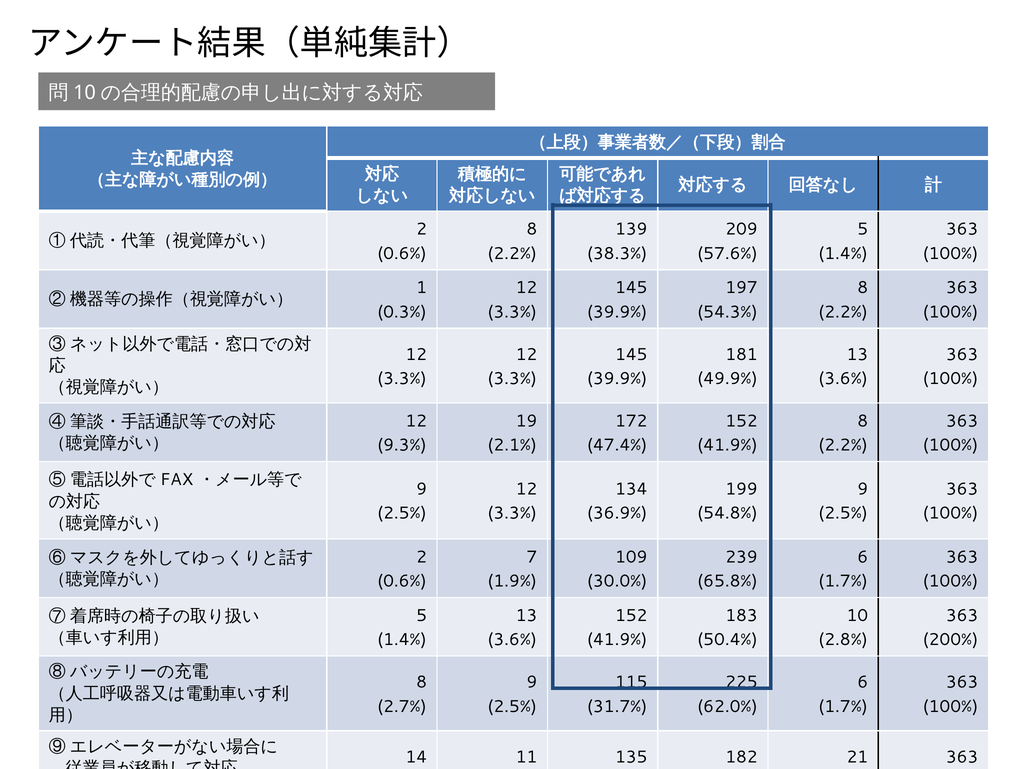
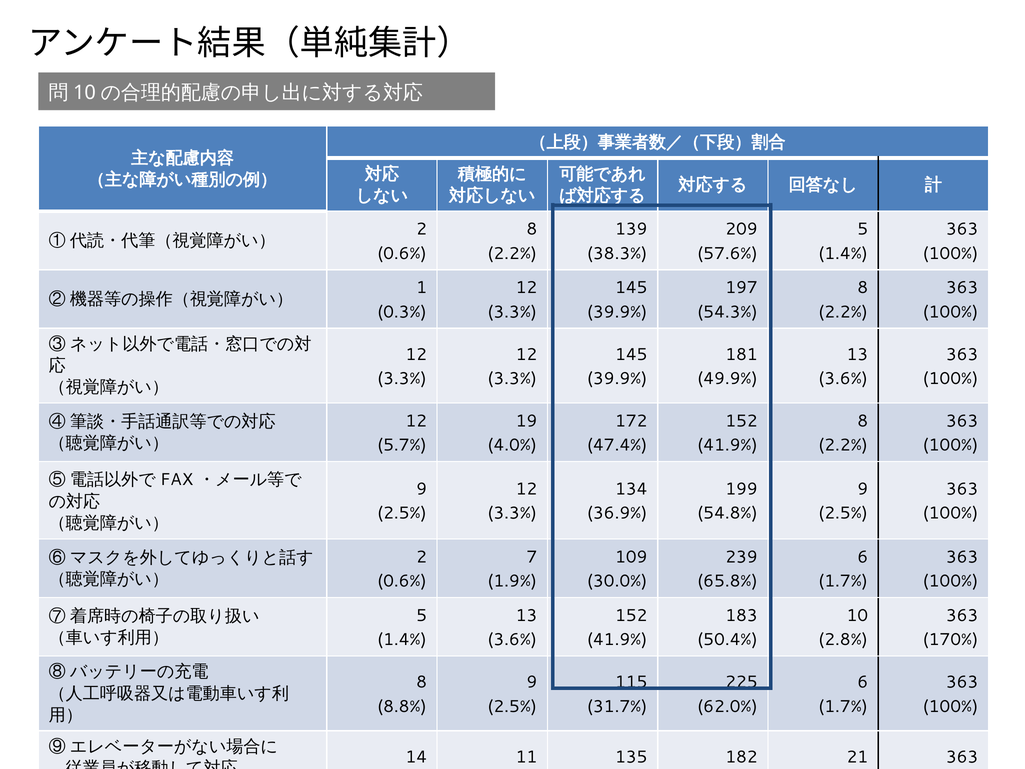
9.3%: 9.3% -> 5.7%
2.1%: 2.1% -> 4.0%
200%: 200% -> 170%
2.7%: 2.7% -> 8.8%
